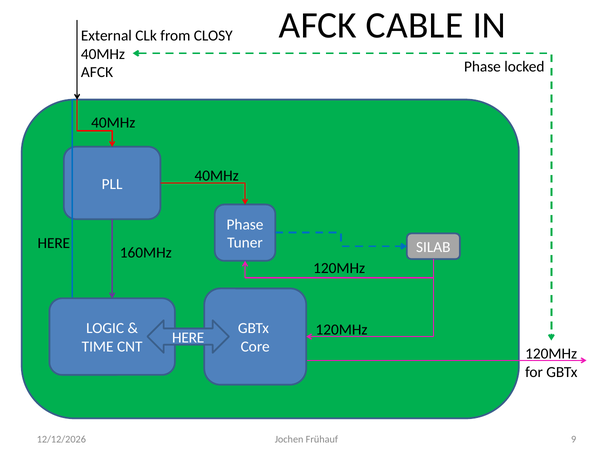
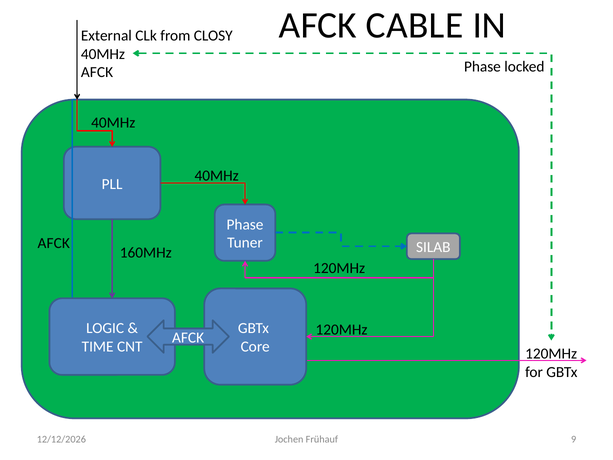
HERE at (54, 243): HERE -> AFCK
HERE at (188, 337): HERE -> AFCK
